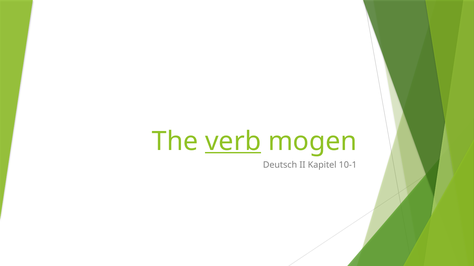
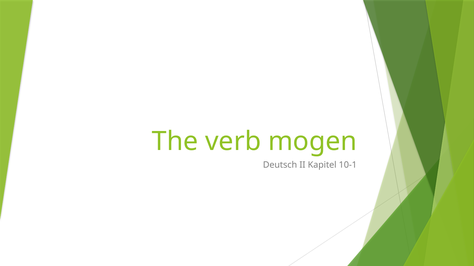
verb underline: present -> none
